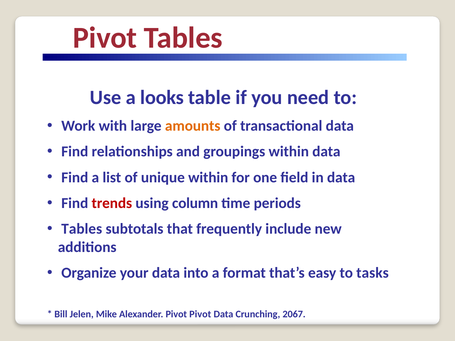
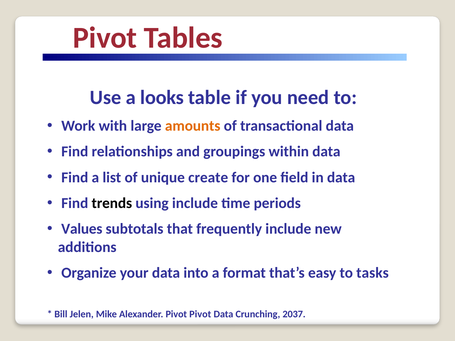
unique within: within -> create
trends colour: red -> black
using column: column -> include
Tables at (82, 229): Tables -> Values
2067: 2067 -> 2037
